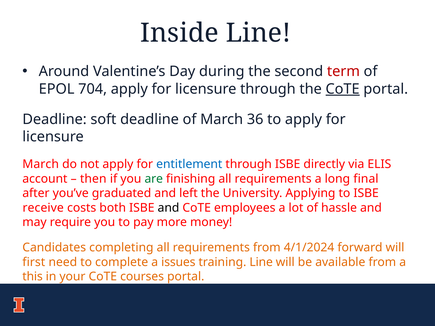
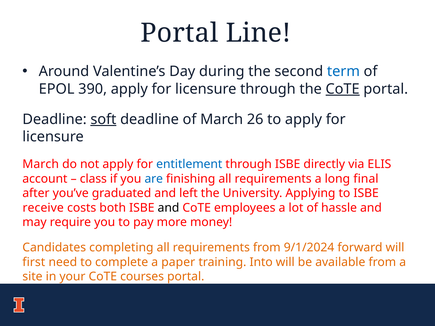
Inside at (179, 33): Inside -> Portal
term colour: red -> blue
704: 704 -> 390
soft underline: none -> present
36: 36 -> 26
then: then -> class
are colour: green -> blue
4/1/2024: 4/1/2024 -> 9/1/2024
issues: issues -> paper
training Line: Line -> Into
this: this -> site
